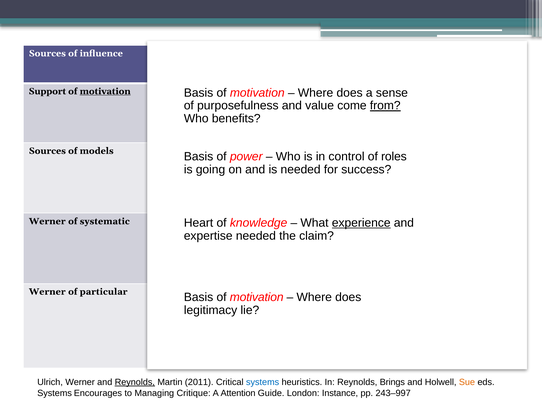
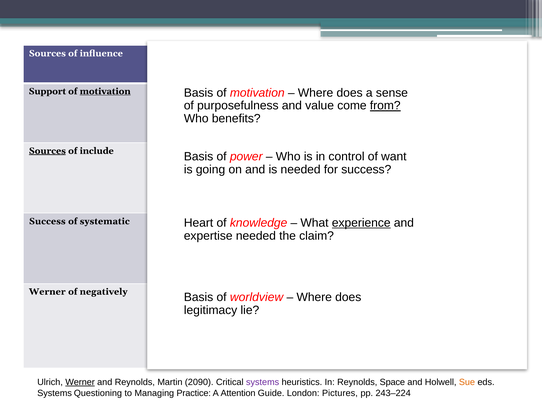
Sources at (47, 151) underline: none -> present
models: models -> include
of roles: roles -> want
Werner at (47, 222): Werner -> Success
of particular: particular -> negatively
motivation at (257, 298): motivation -> worldview
Werner at (80, 383) underline: none -> present
Reynolds at (135, 383) underline: present -> none
2011: 2011 -> 2090
systems at (263, 383) colour: blue -> purple
Reynolds Brings: Brings -> Space
Encourages: Encourages -> Questioning
Critique: Critique -> Practice
Instance: Instance -> Pictures
243–997: 243–997 -> 243–224
